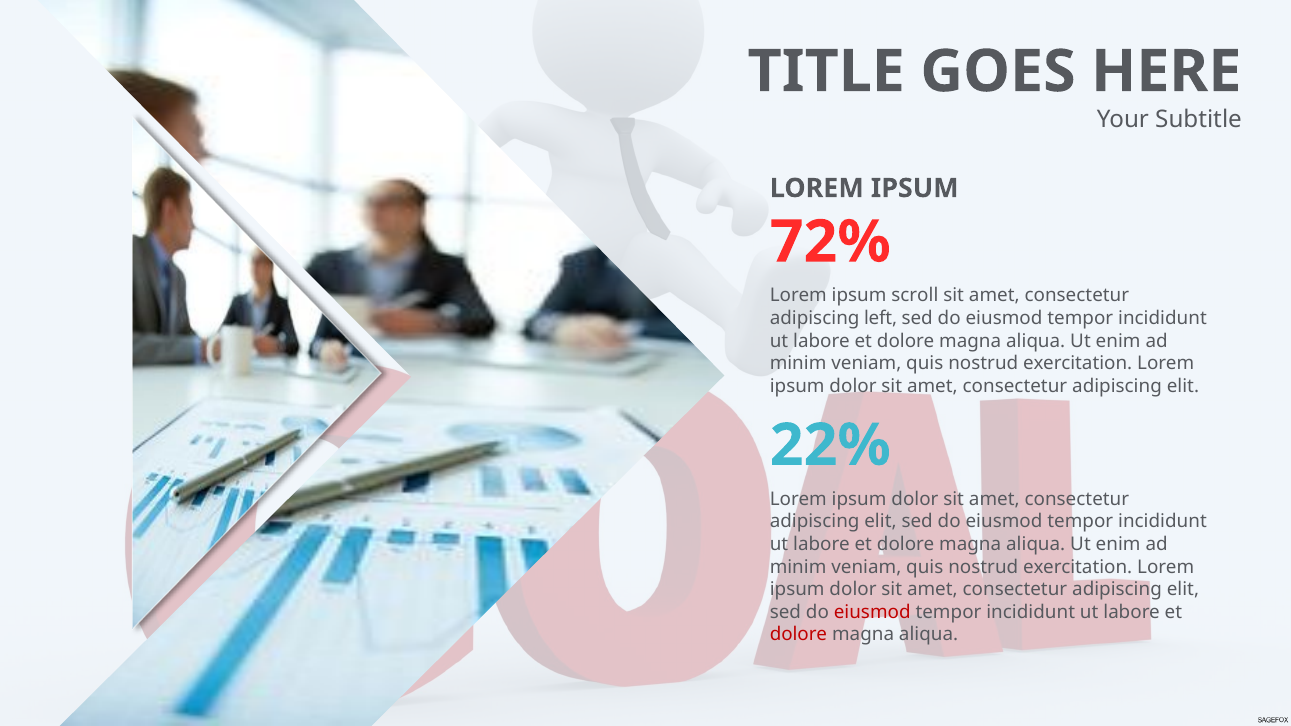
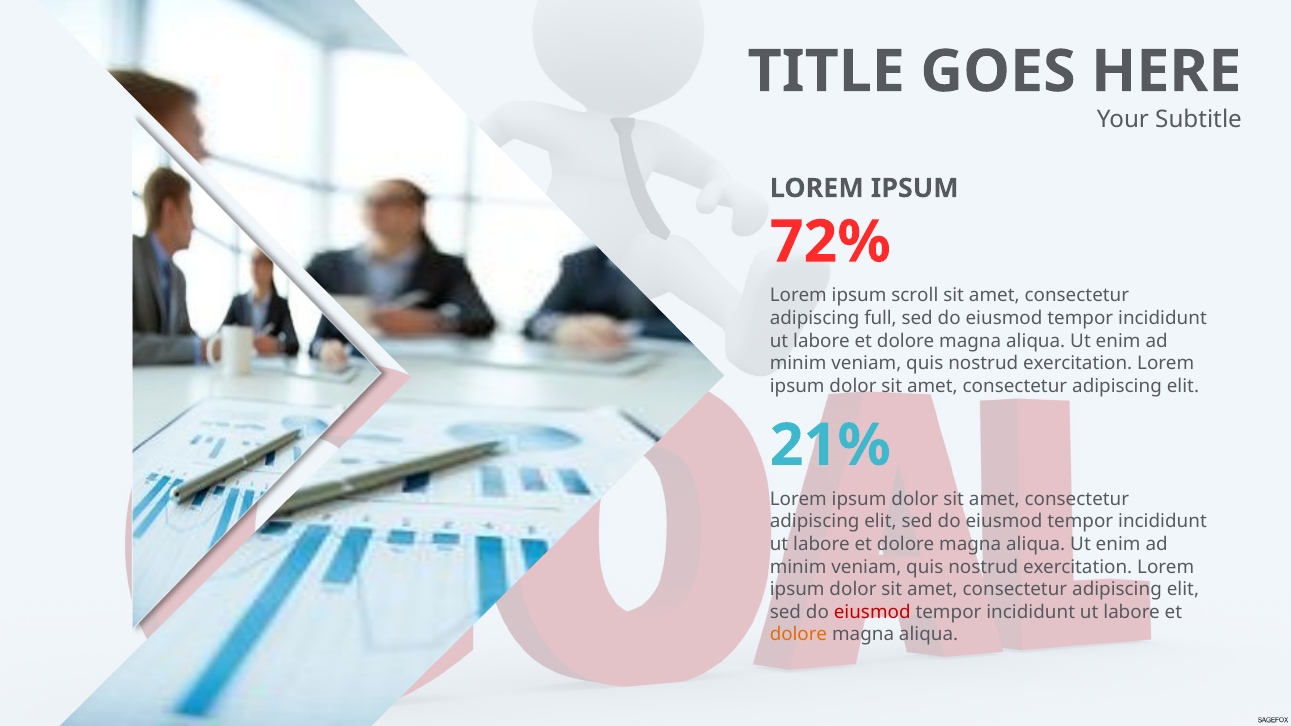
left: left -> full
22%: 22% -> 21%
dolore at (798, 635) colour: red -> orange
